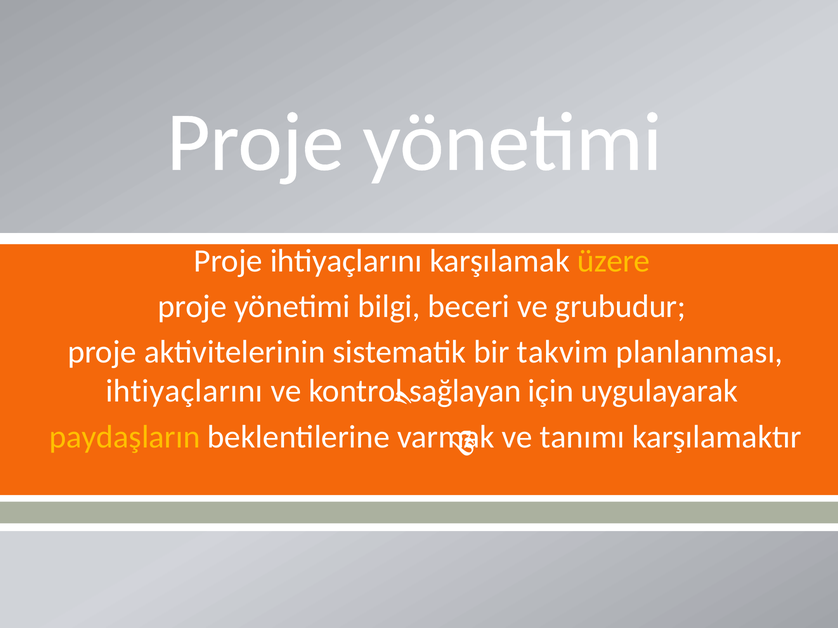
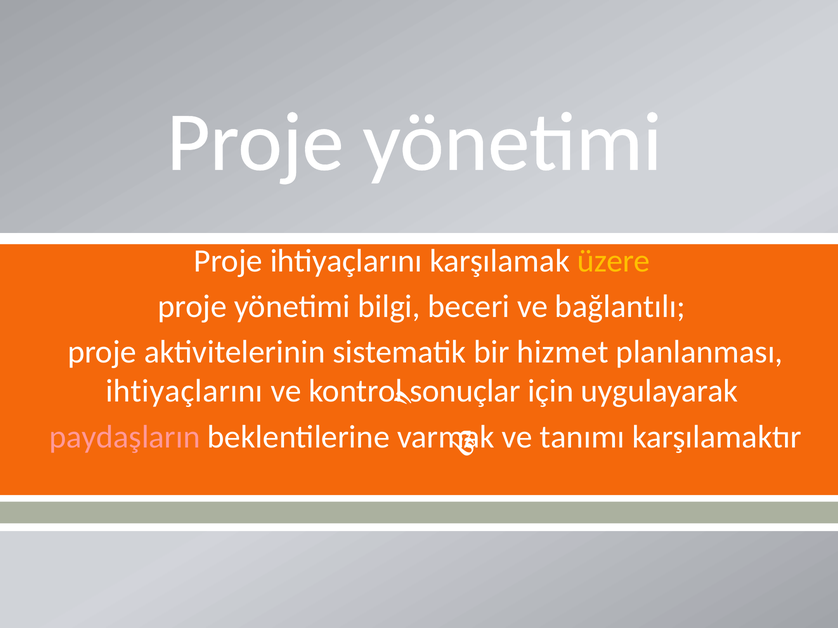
grubudur: grubudur -> bağlantılı
takvim: takvim -> hizmet
sağlayan: sağlayan -> sonuçlar
paydaşların colour: yellow -> pink
